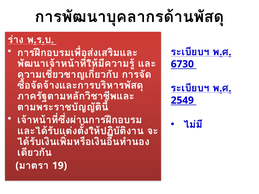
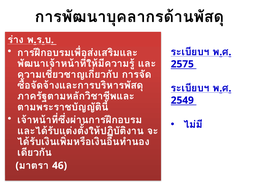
6730: 6730 -> 2575
19: 19 -> 46
